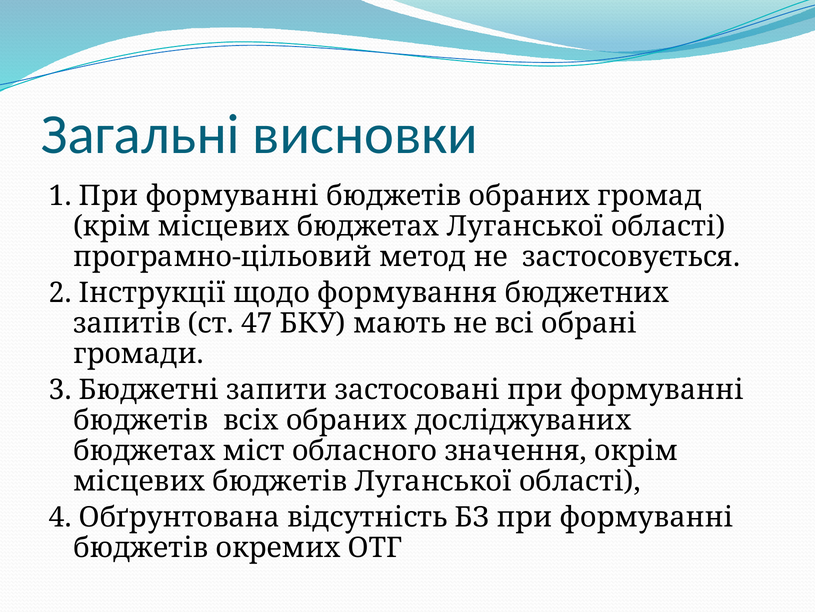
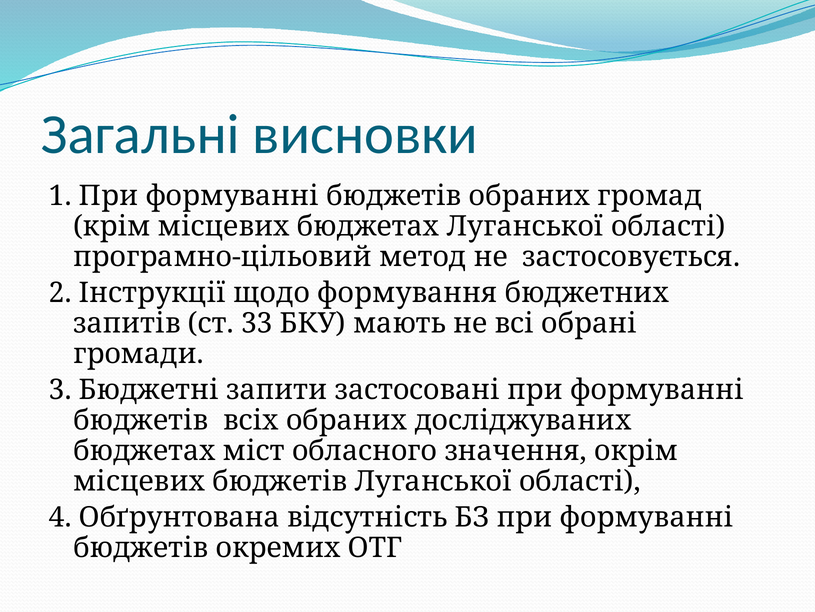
47: 47 -> 33
